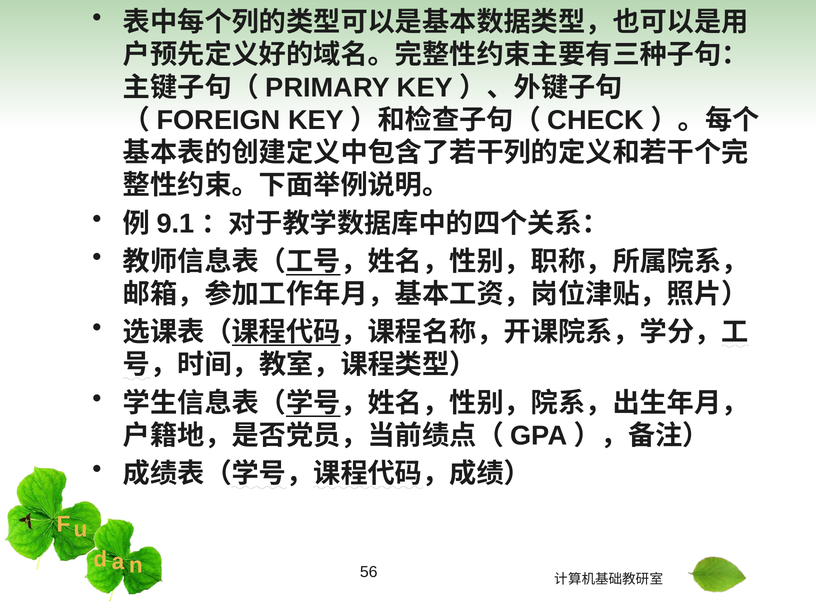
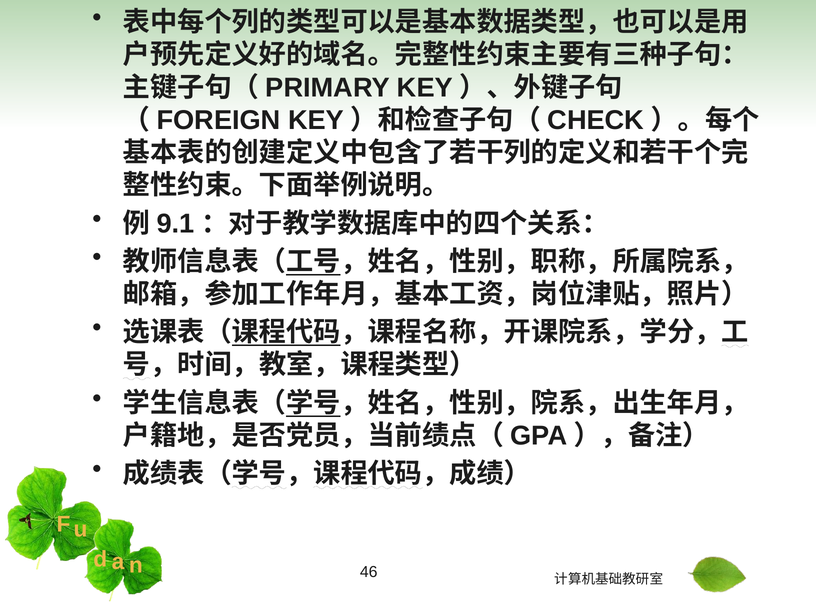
56: 56 -> 46
